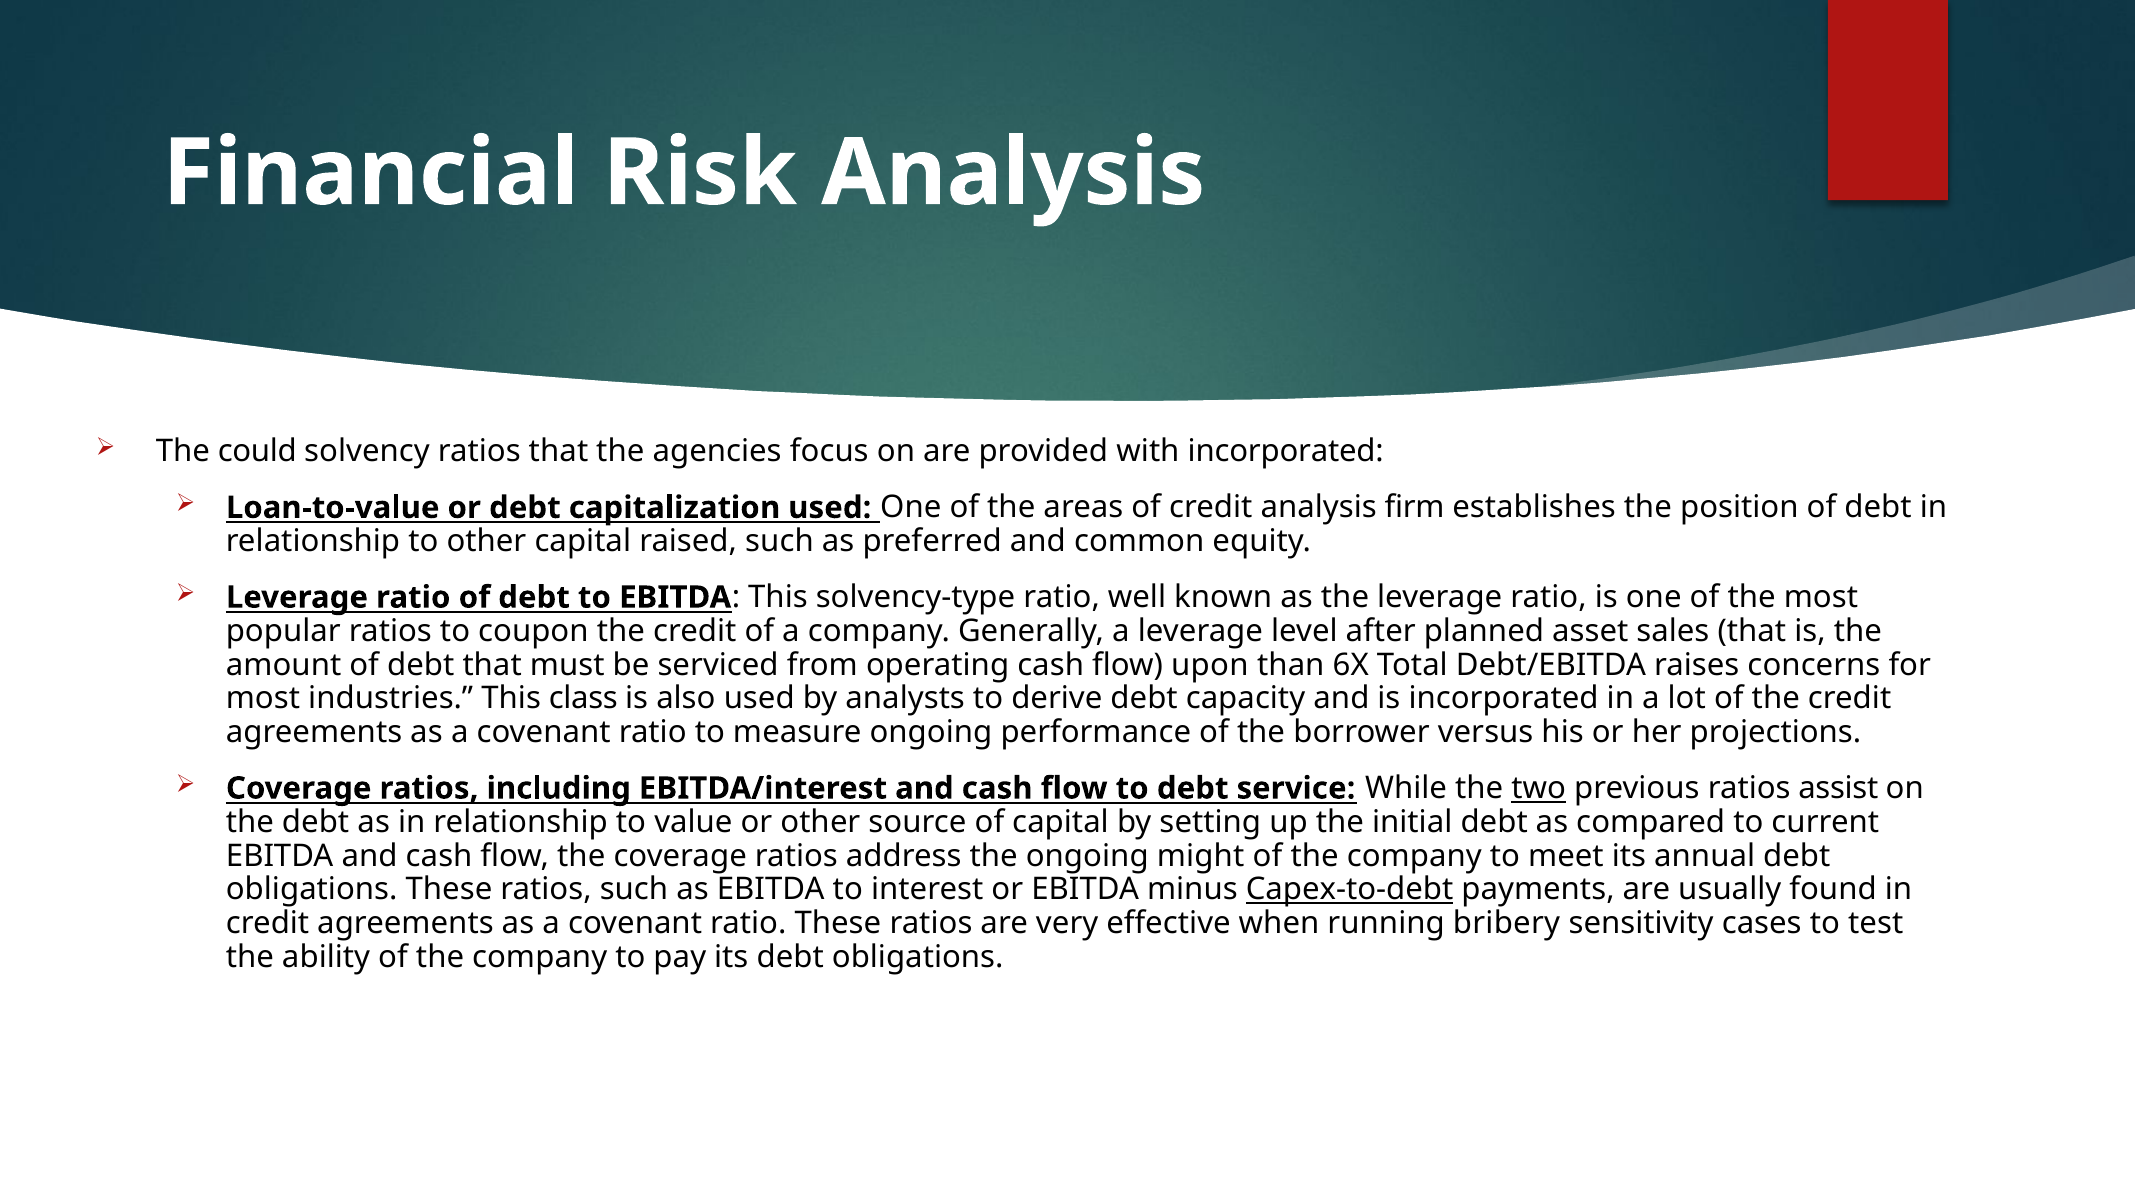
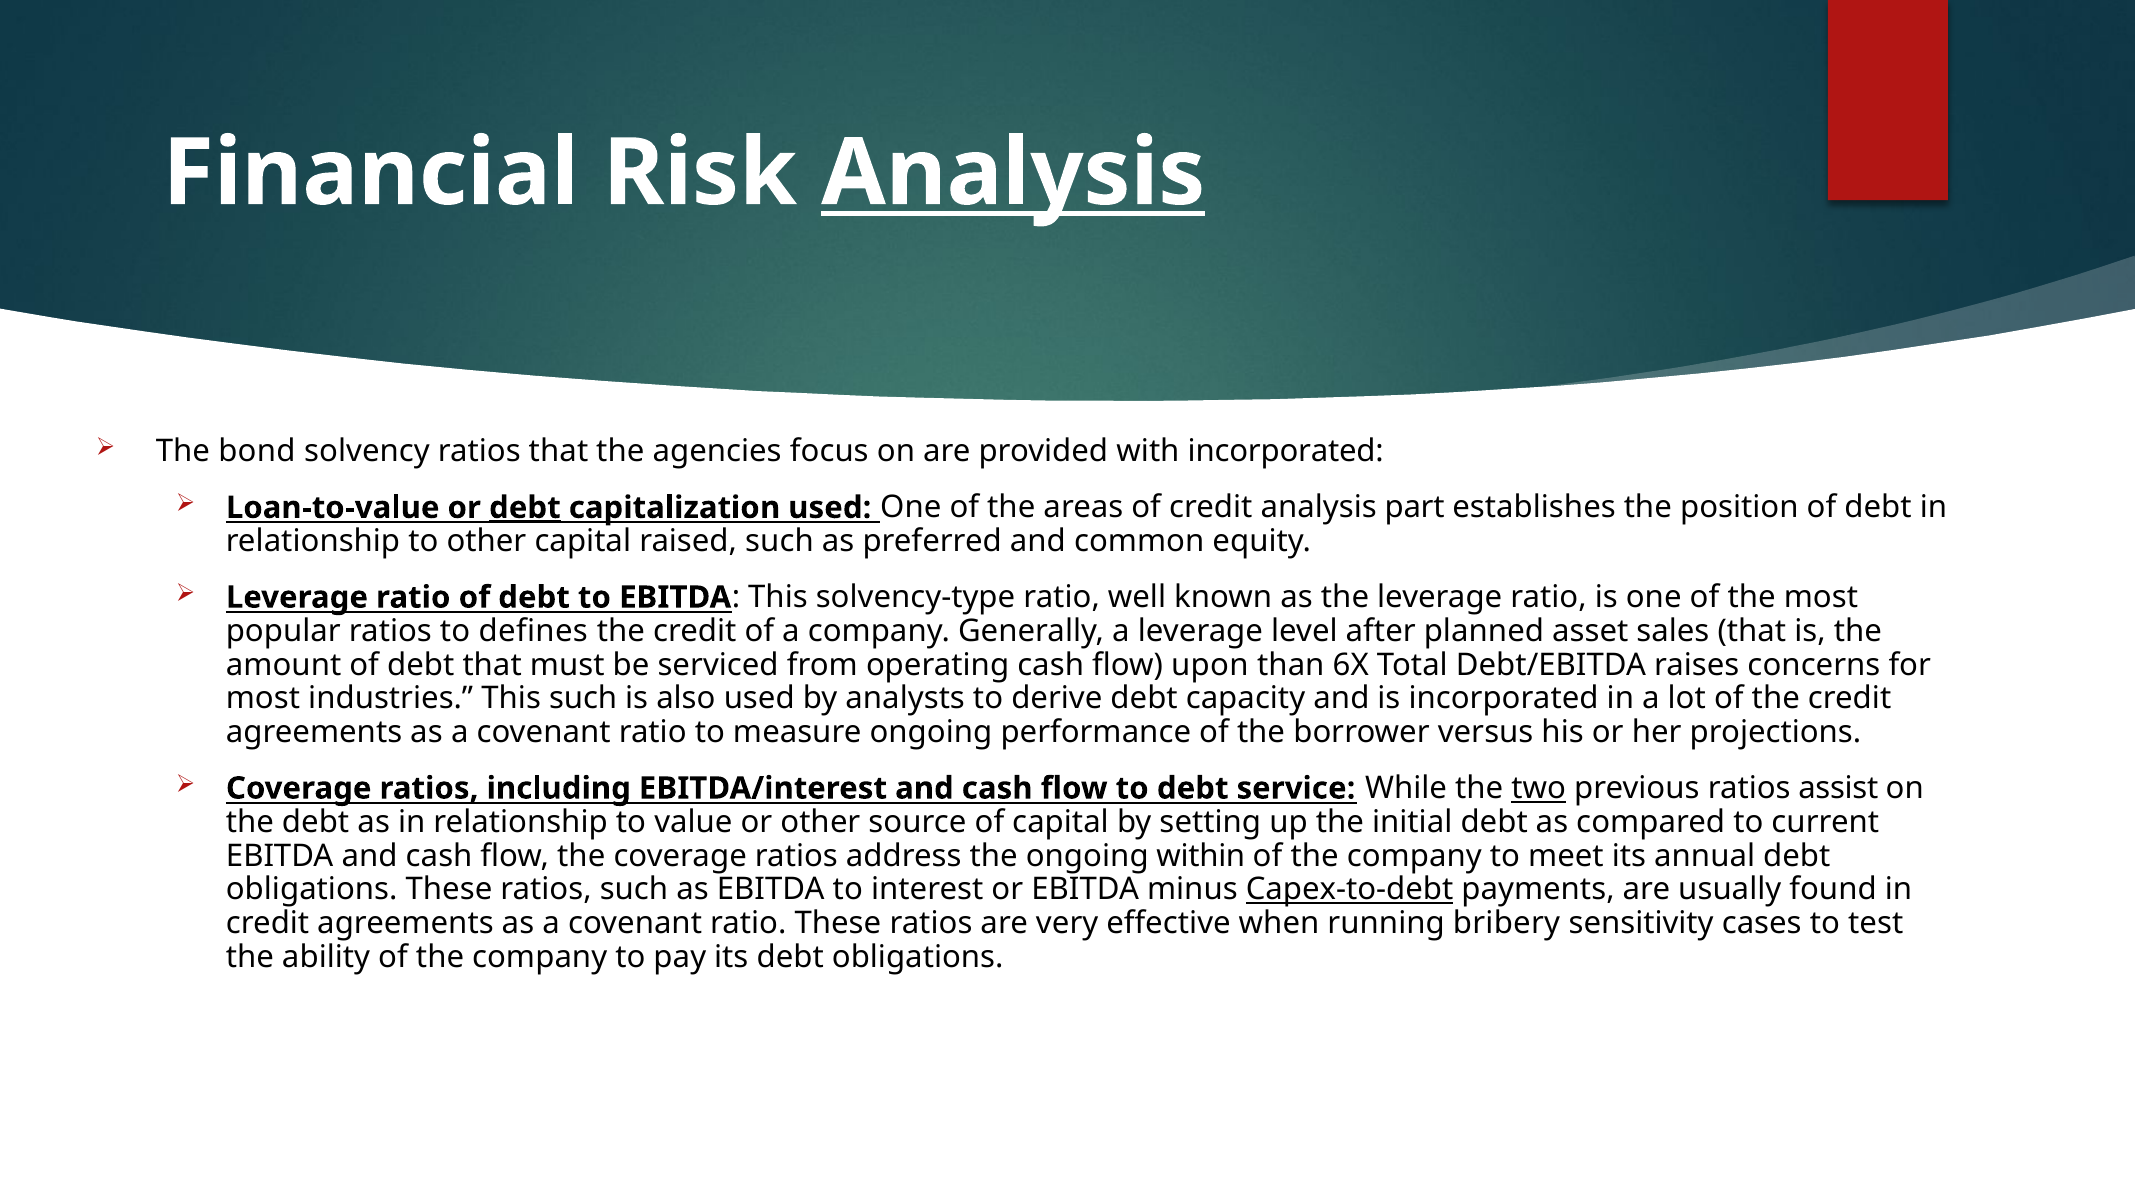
Analysis at (1013, 173) underline: none -> present
could: could -> bond
debt at (525, 508) underline: none -> present
firm: firm -> part
coupon: coupon -> defines
This class: class -> such
might: might -> within
